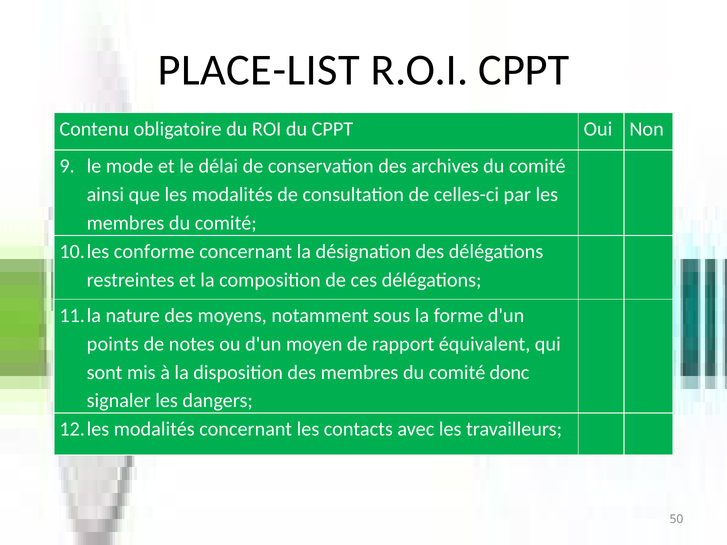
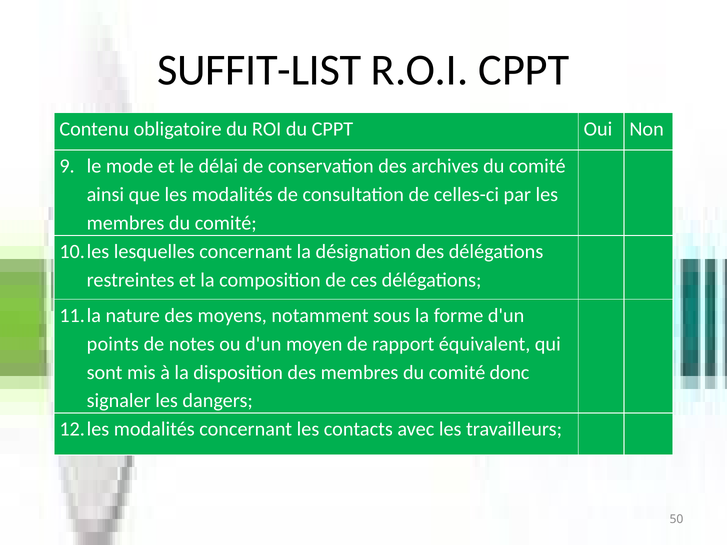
PLACE-LIST: PLACE-LIST -> SUFFIT-LIST
conforme: conforme -> lesquelles
